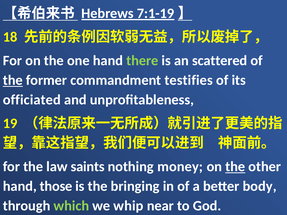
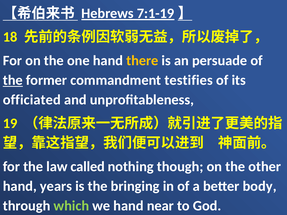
there colour: light green -> yellow
scattered: scattered -> persuade
saints: saints -> called
money: money -> though
the at (235, 167) underline: present -> none
those: those -> years
we whip: whip -> hand
